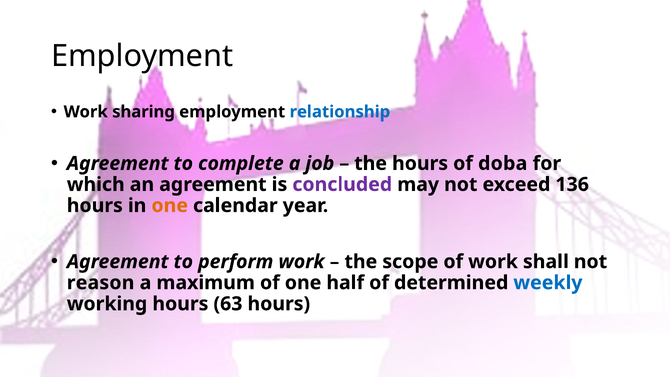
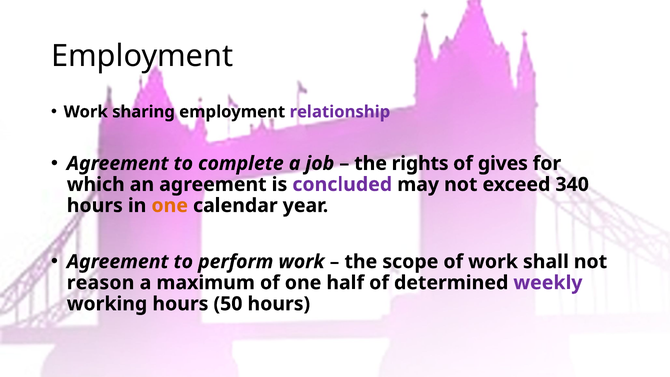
relationship colour: blue -> purple
the hours: hours -> rights
doba: doba -> gives
136: 136 -> 340
weekly colour: blue -> purple
63: 63 -> 50
